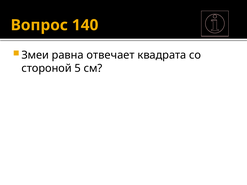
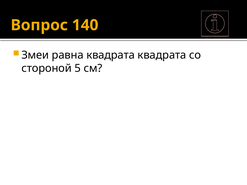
равна отвечает: отвечает -> квадрата
